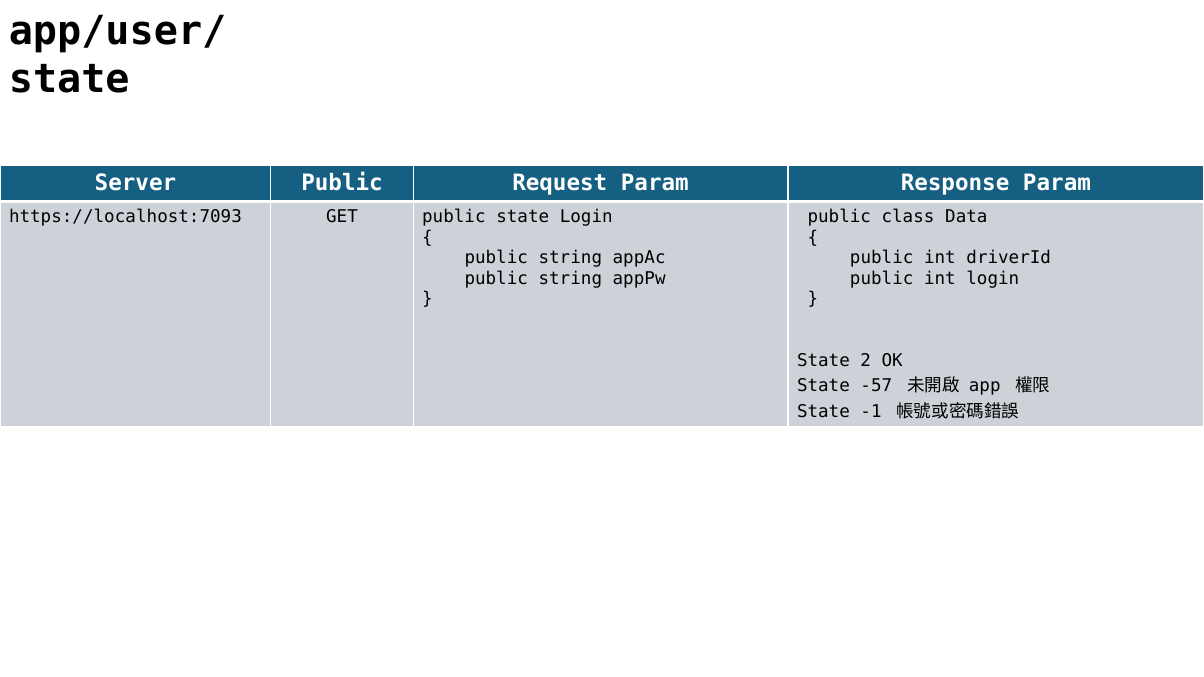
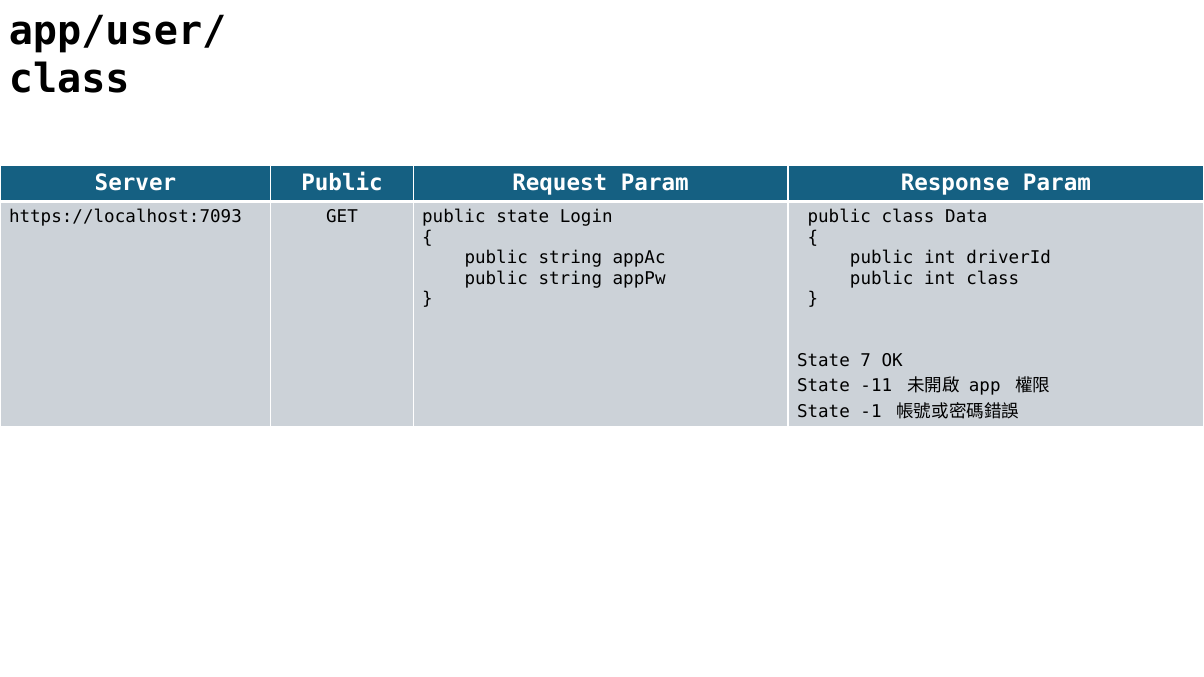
state at (69, 79): state -> class
int login: login -> class
2: 2 -> 7
-57: -57 -> -11
